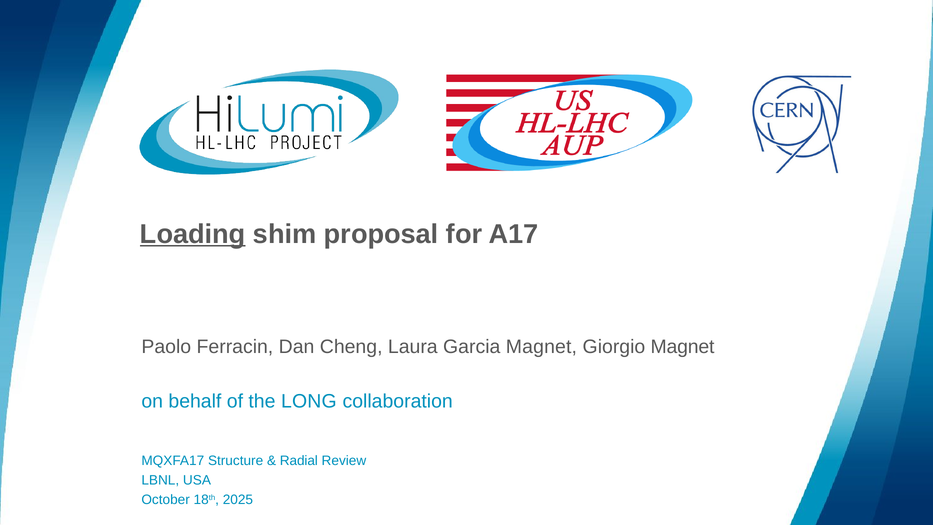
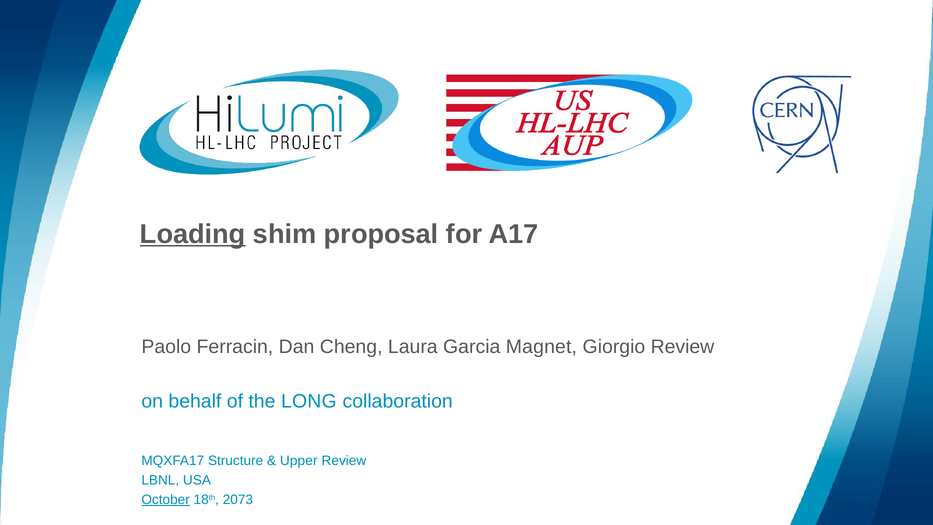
Giorgio Magnet: Magnet -> Review
Radial: Radial -> Upper
October underline: none -> present
2025: 2025 -> 2073
